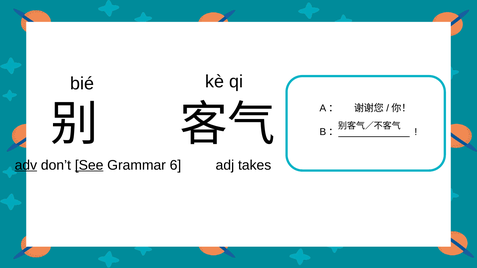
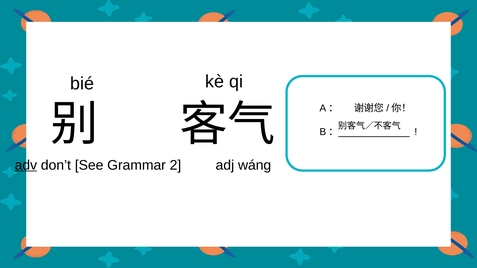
See underline: present -> none
6: 6 -> 2
takes: takes -> wáng
